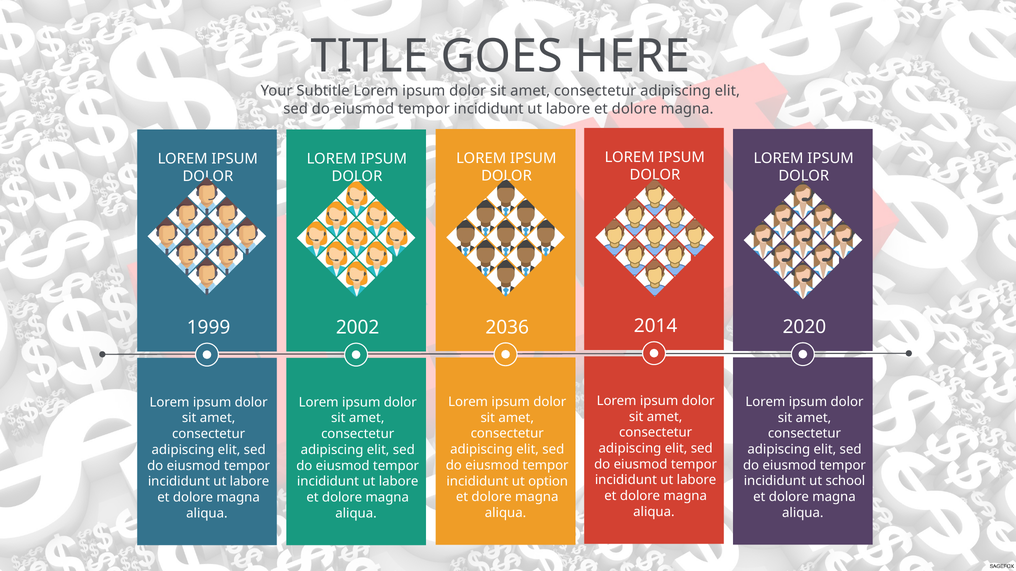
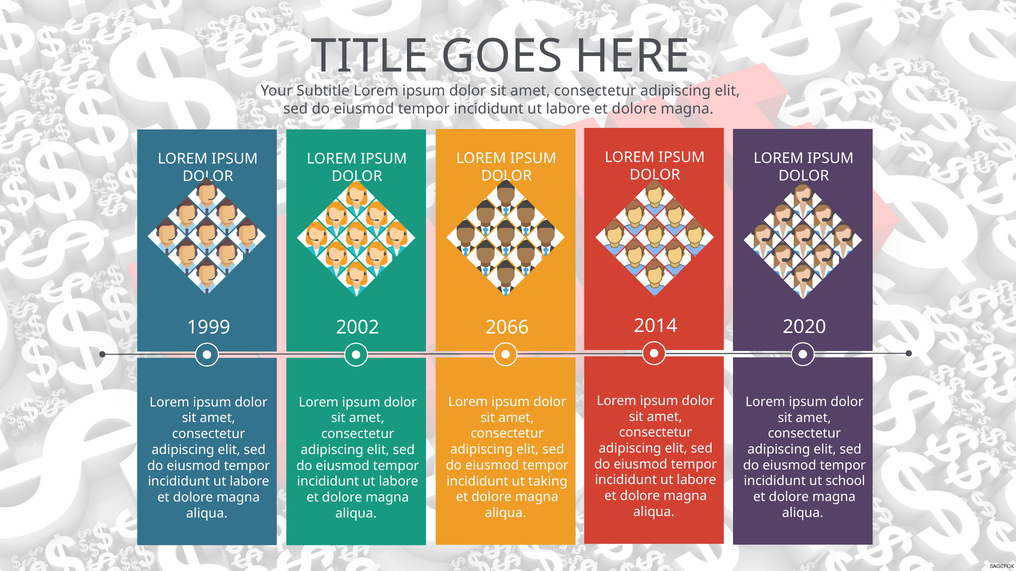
2036: 2036 -> 2066
option: option -> taking
